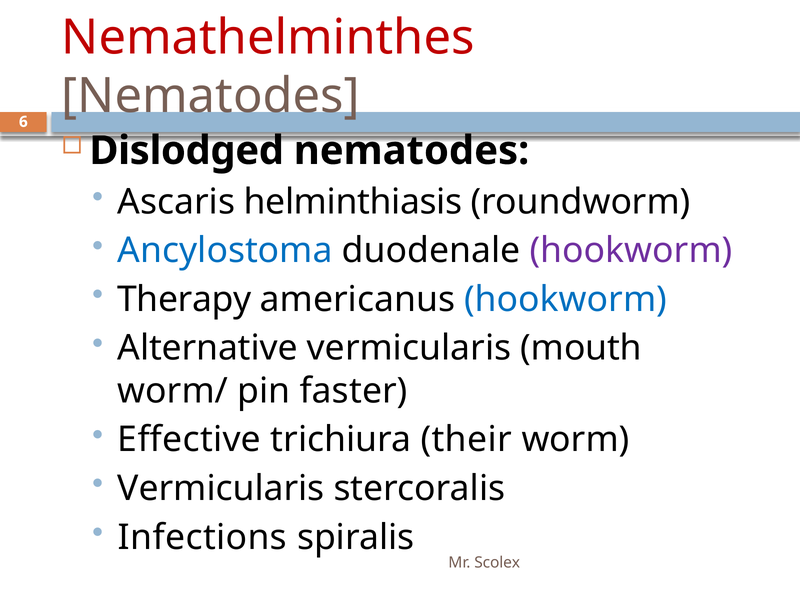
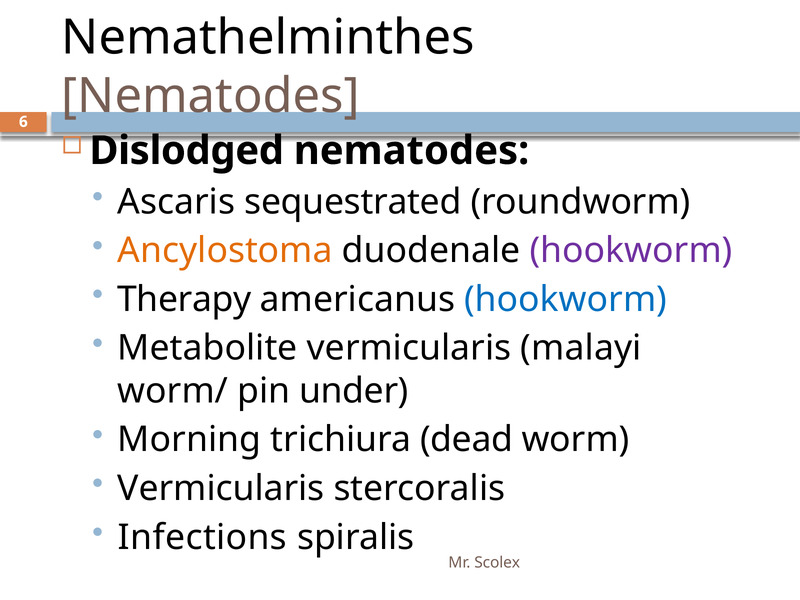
Nemathelminthes colour: red -> black
helminthiasis: helminthiasis -> sequestrated
Ancylostoma colour: blue -> orange
Alternative: Alternative -> Metabolite
mouth: mouth -> malayi
faster: faster -> under
Effective: Effective -> Morning
their: their -> dead
